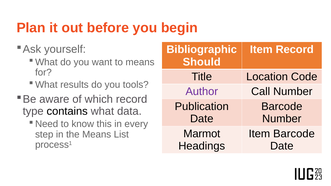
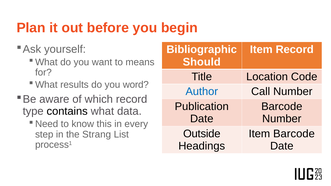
tools: tools -> word
Author colour: purple -> blue
Marmot: Marmot -> Outside
the Means: Means -> Strang
